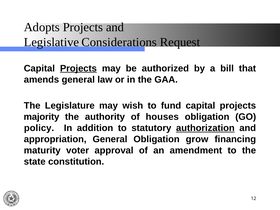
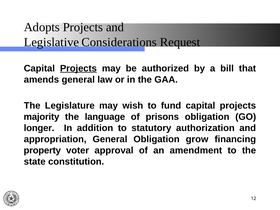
authority: authority -> language
houses: houses -> prisons
policy: policy -> longer
authorization underline: present -> none
maturity: maturity -> property
